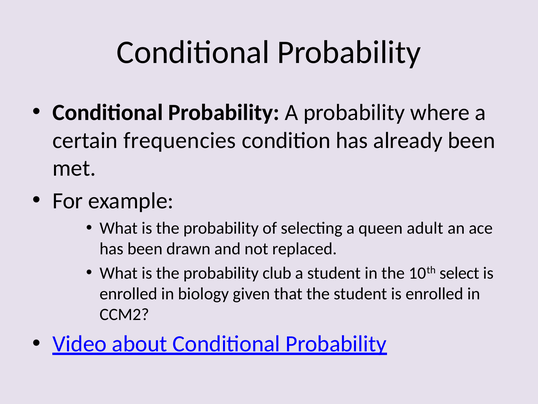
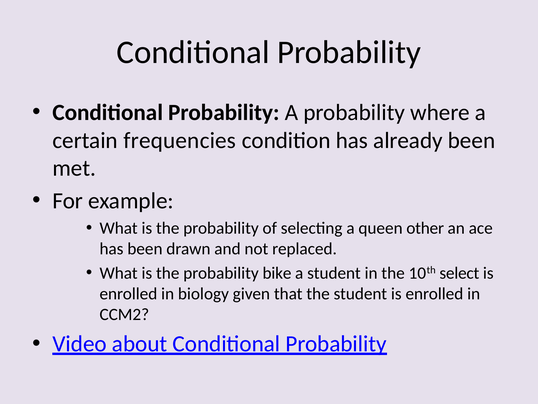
adult: adult -> other
club: club -> bike
